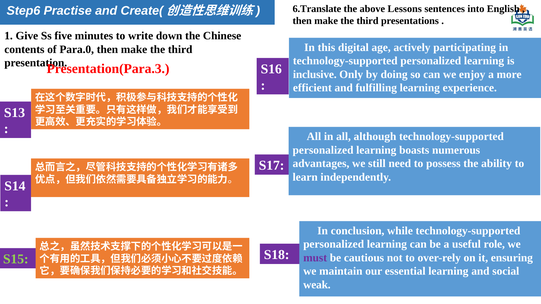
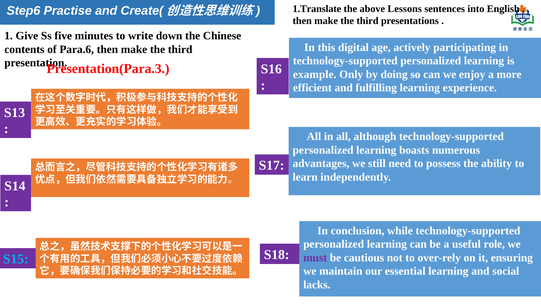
6.Translate: 6.Translate -> 1.Translate
Para.0: Para.0 -> Para.6
inclusive: inclusive -> example
S15 colour: light green -> light blue
weak: weak -> lacks
